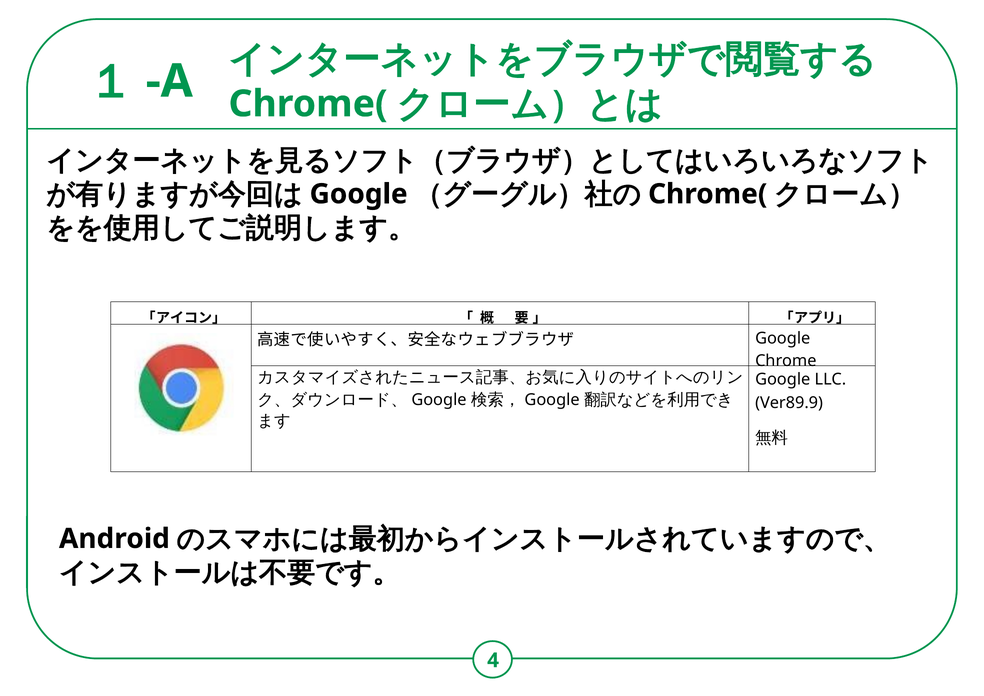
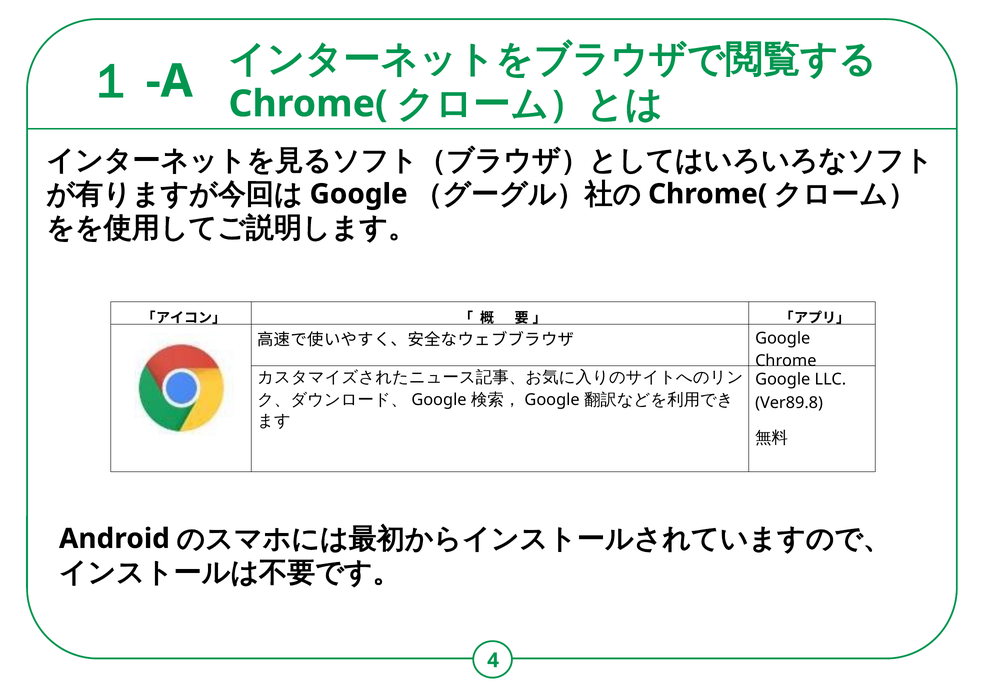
Ver89.9: Ver89.9 -> Ver89.8
